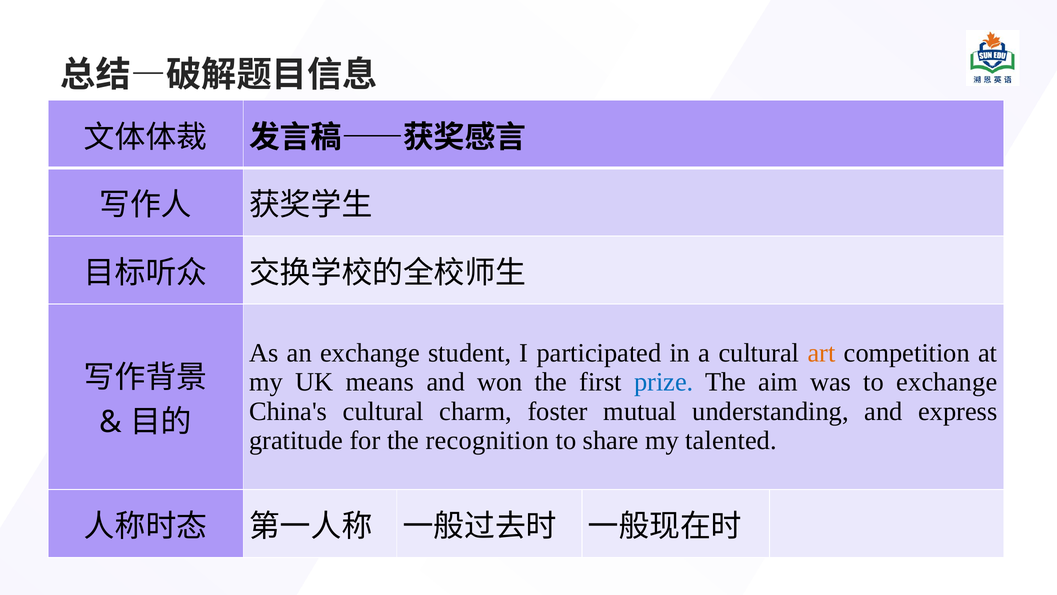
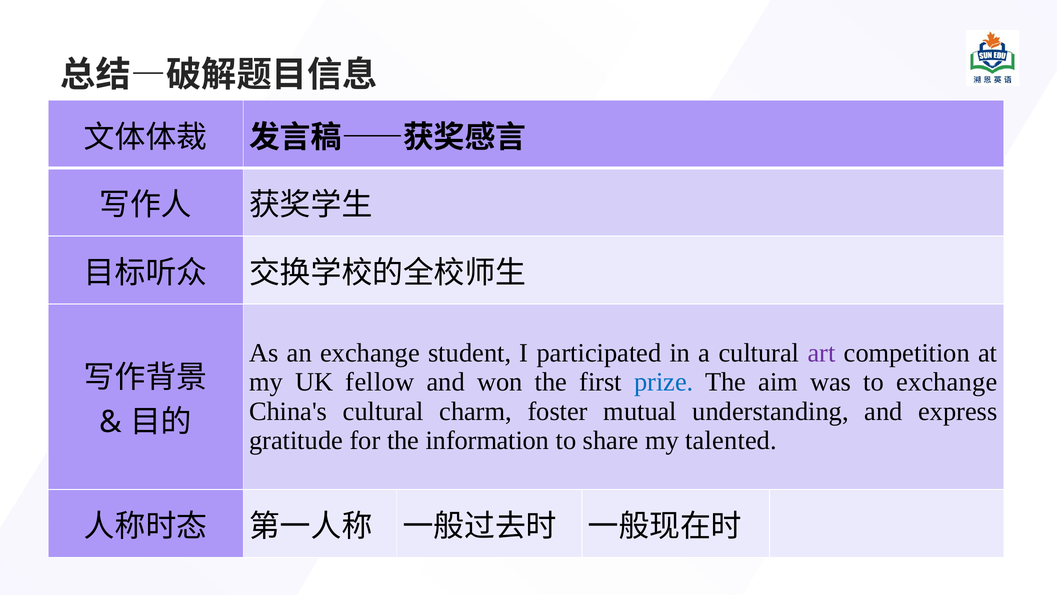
art colour: orange -> purple
means: means -> fellow
recognition: recognition -> information
